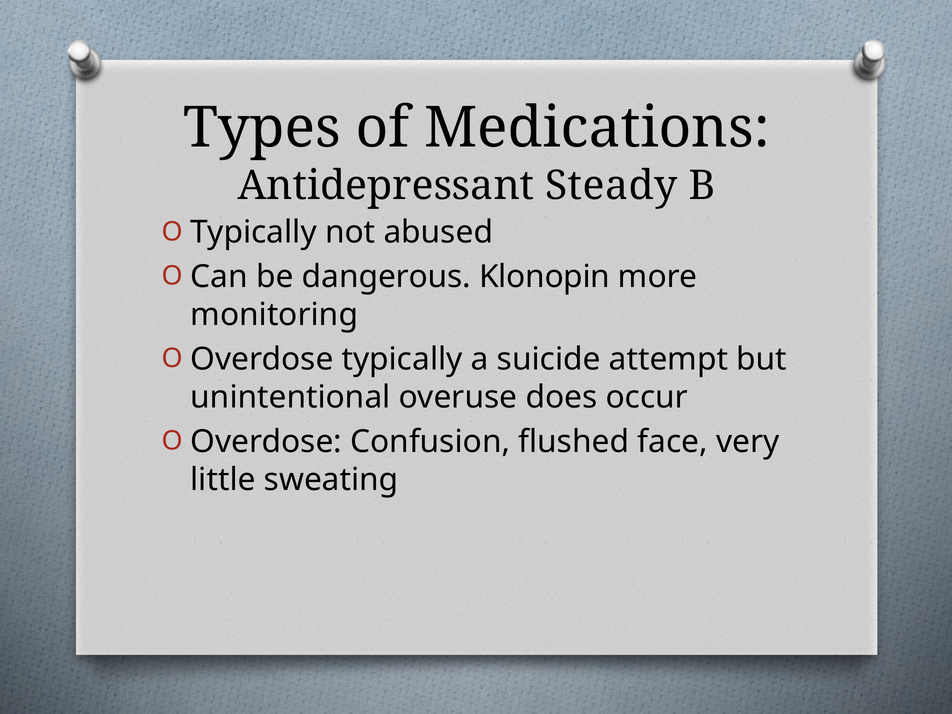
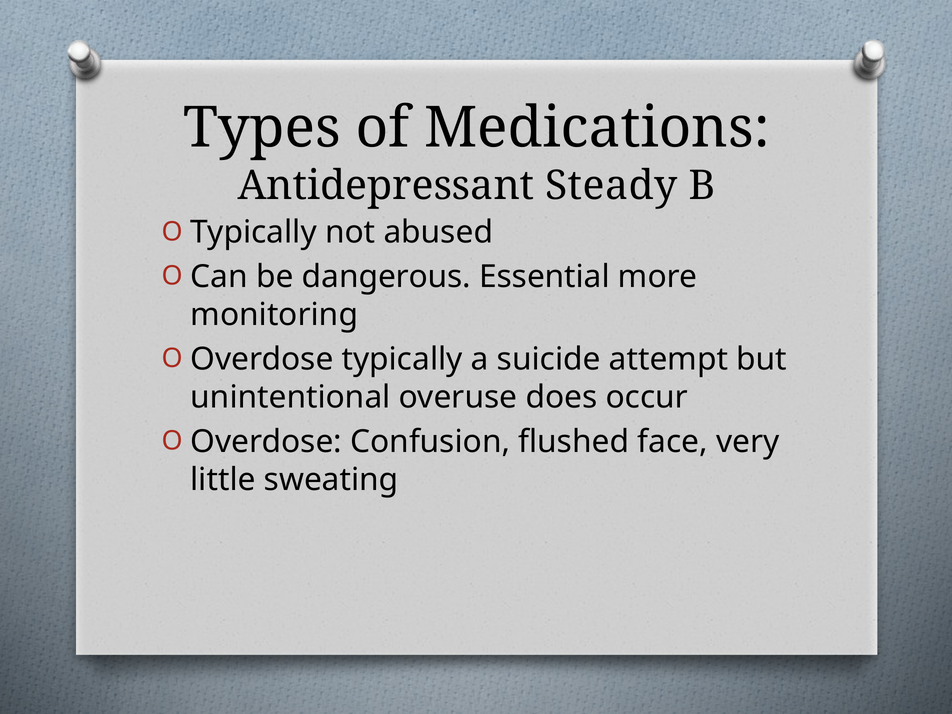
Klonopin: Klonopin -> Essential
